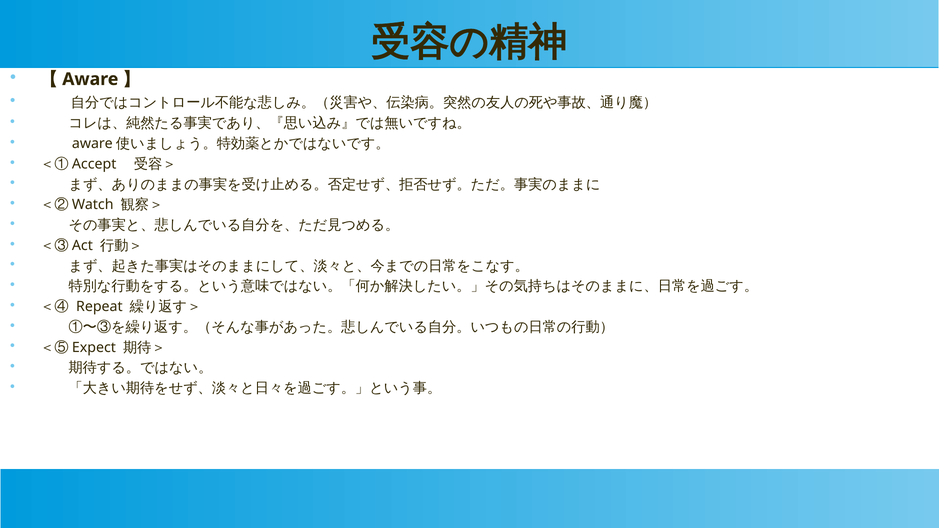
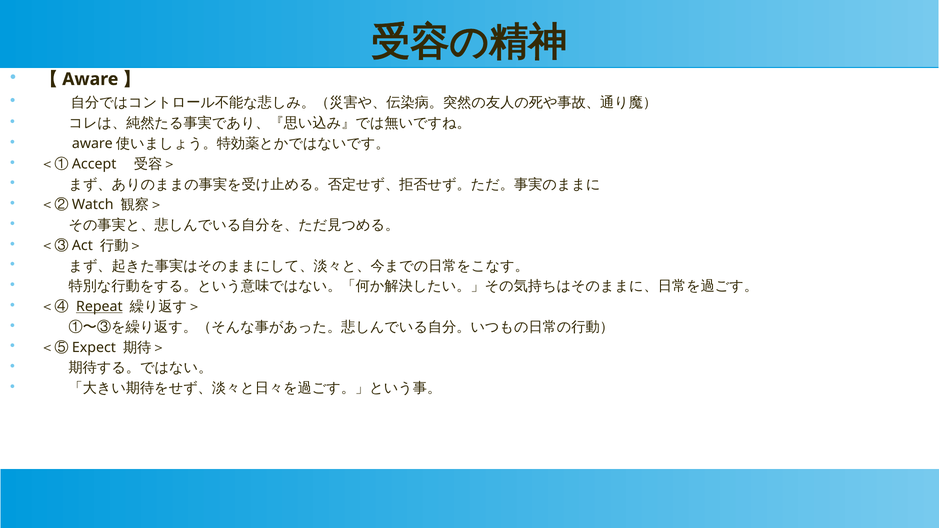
Repeat underline: none -> present
